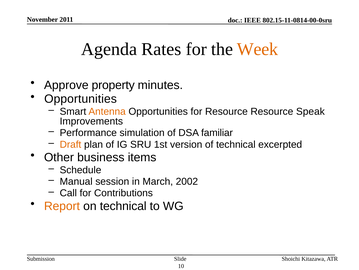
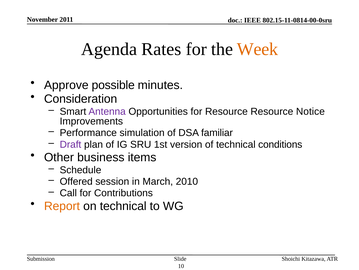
property: property -> possible
Opportunities at (81, 99): Opportunities -> Consideration
Antenna colour: orange -> purple
Speak: Speak -> Notice
Draft colour: orange -> purple
excerpted: excerpted -> conditions
Manual: Manual -> Offered
2002: 2002 -> 2010
